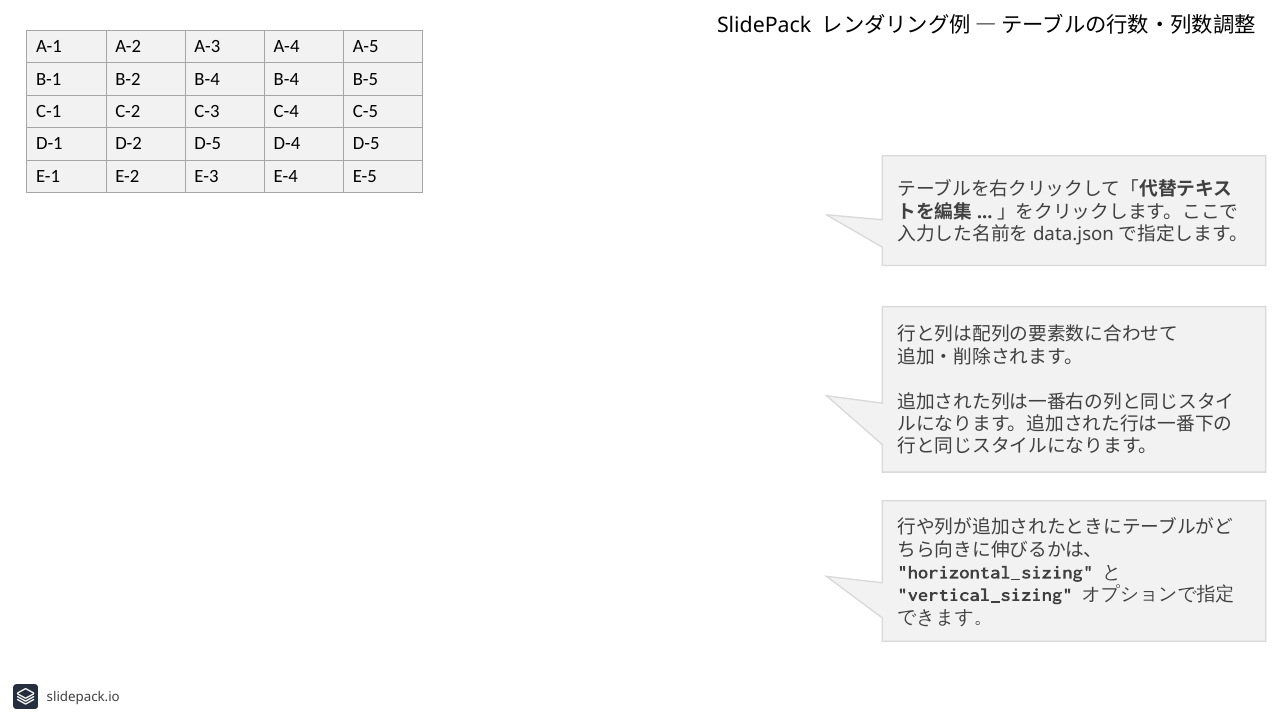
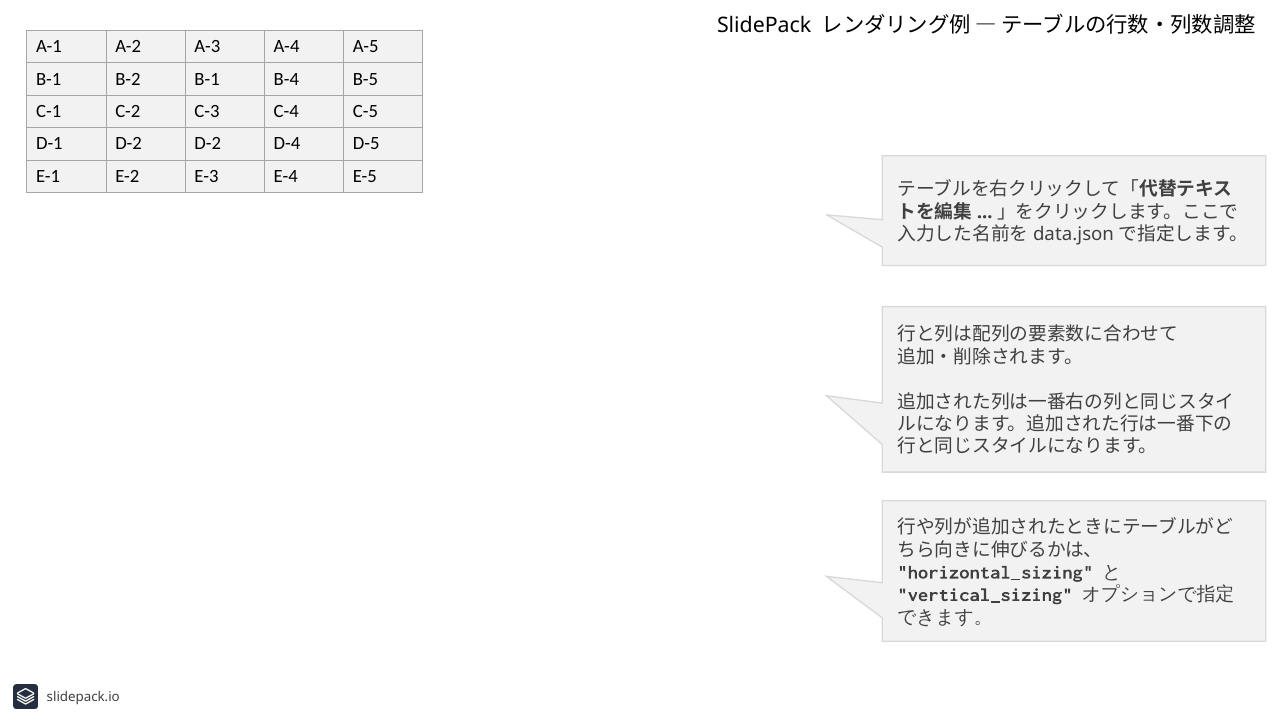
B-2 B-4: B-4 -> B-1
D-2 D-5: D-5 -> D-2
